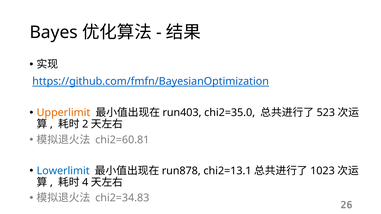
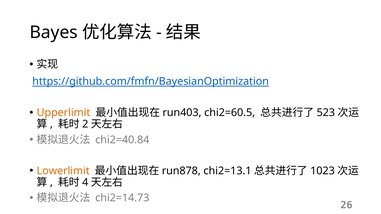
chi2=35.0: chi2=35.0 -> chi2=60.5
chi2=60.81: chi2=60.81 -> chi2=40.84
Lowerlimit colour: blue -> orange
chi2=34.83: chi2=34.83 -> chi2=14.73
